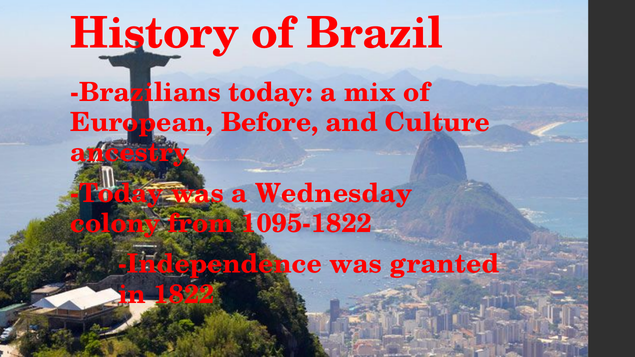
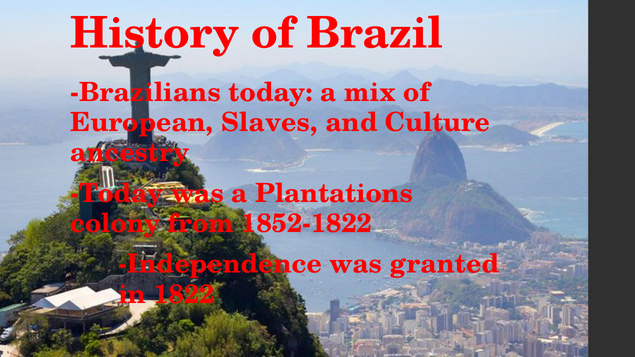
Before: Before -> Slaves
Wednesday: Wednesday -> Plantations
1095-1822: 1095-1822 -> 1852-1822
